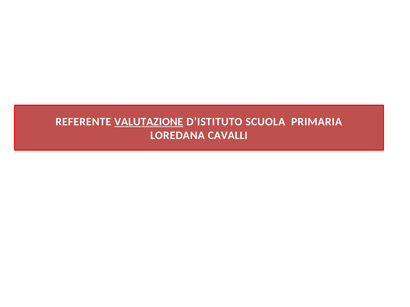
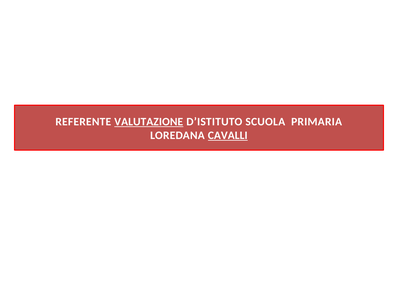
CAVALLI underline: none -> present
